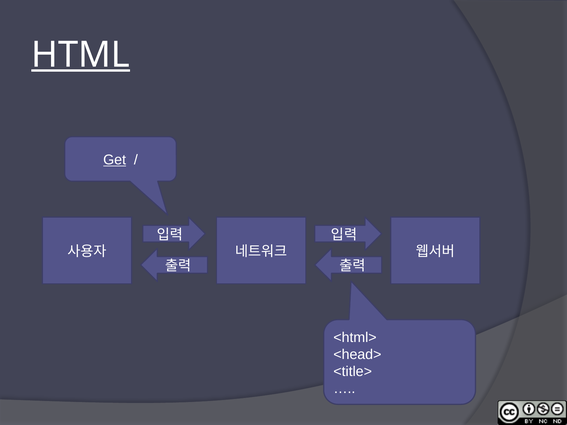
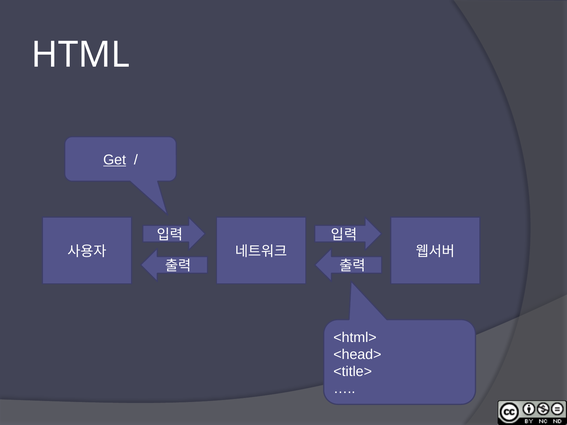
HTML underline: present -> none
